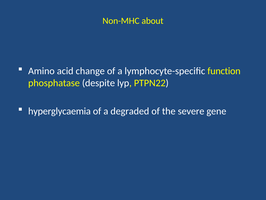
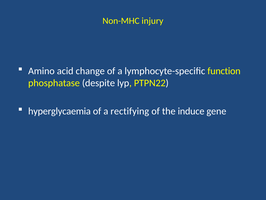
about: about -> injury
degraded: degraded -> rectifying
severe: severe -> induce
